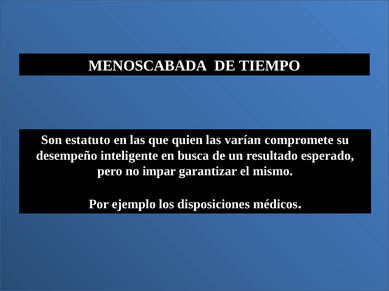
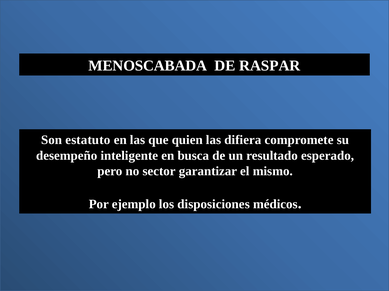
TIEMPO: TIEMPO -> RASPAR
varían: varían -> difiera
impar: impar -> sector
